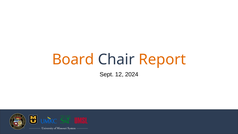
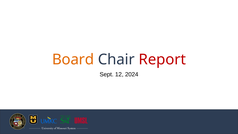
Report colour: orange -> red
